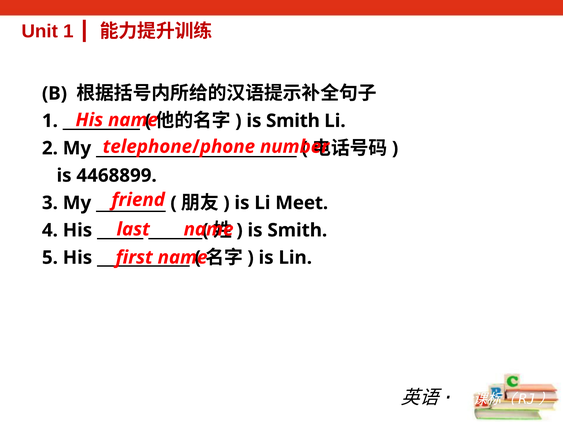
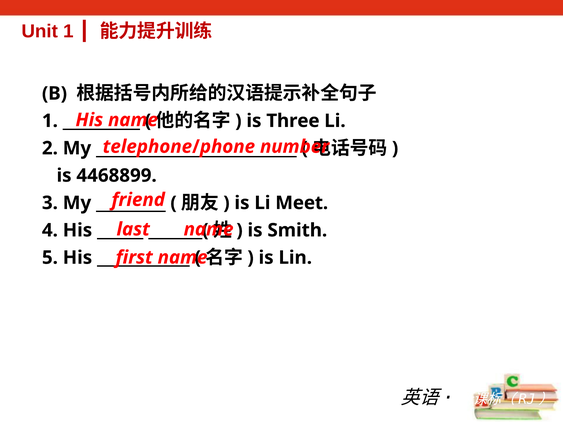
Smith at (293, 121): Smith -> Three
